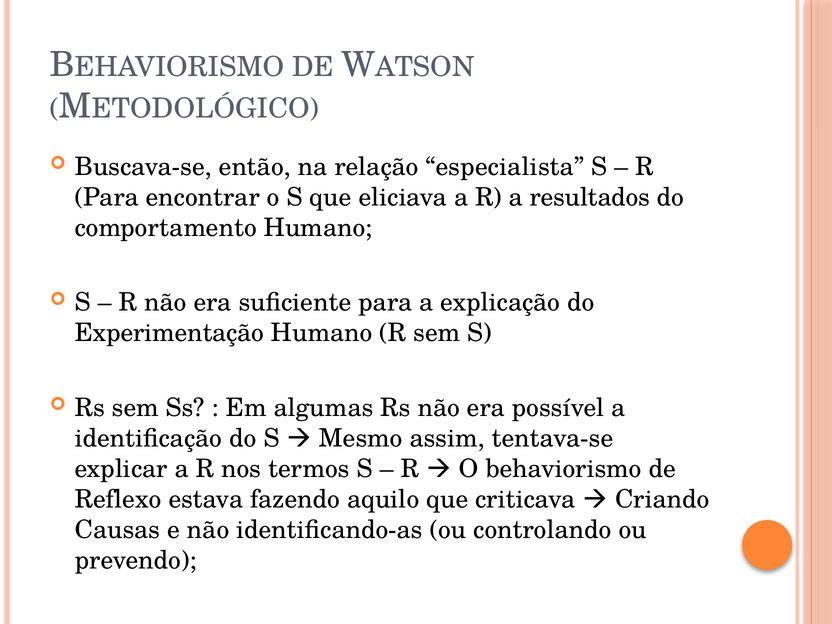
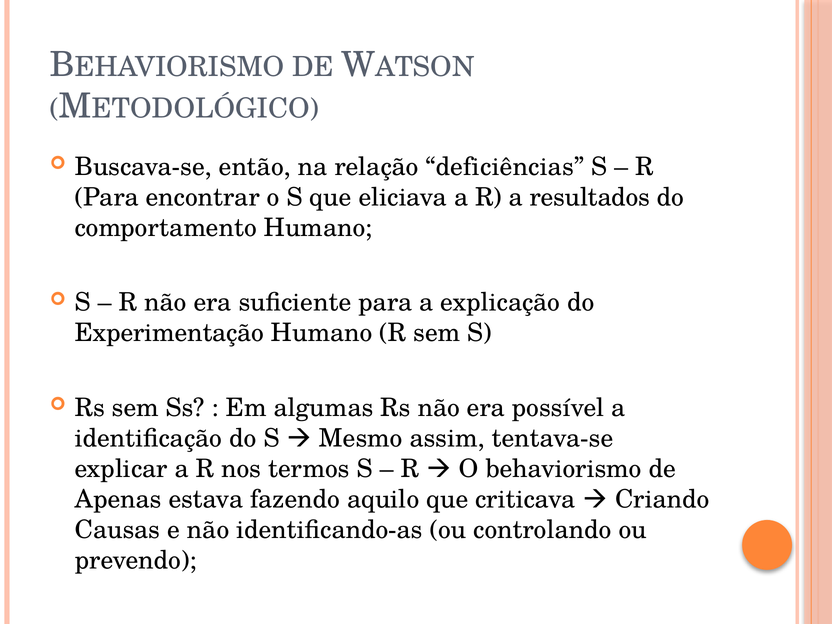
especialista: especialista -> deficiências
Reflexo: Reflexo -> Apenas
